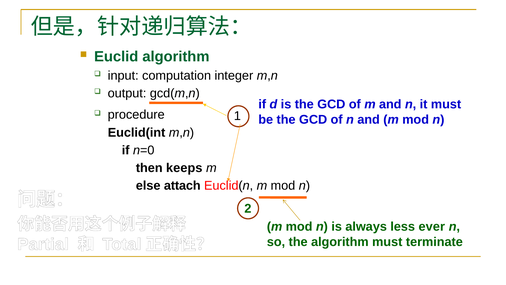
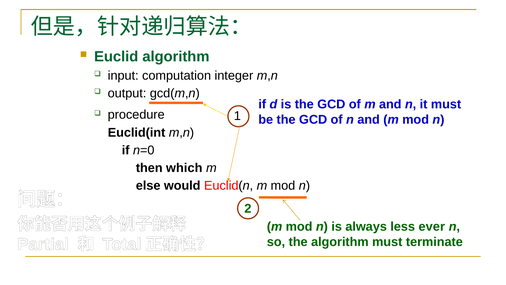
keeps: keeps -> which
attach: attach -> would
